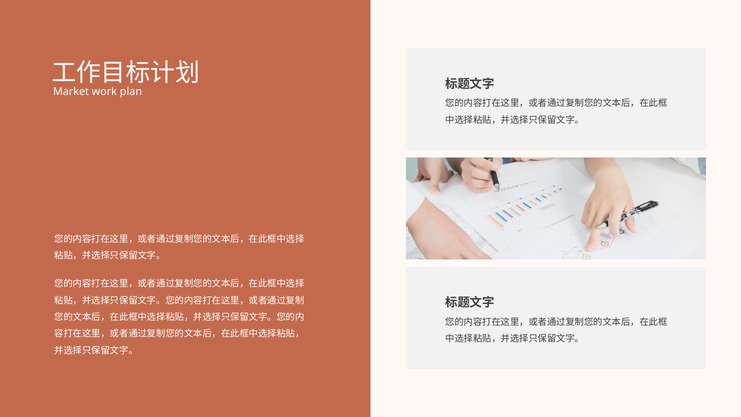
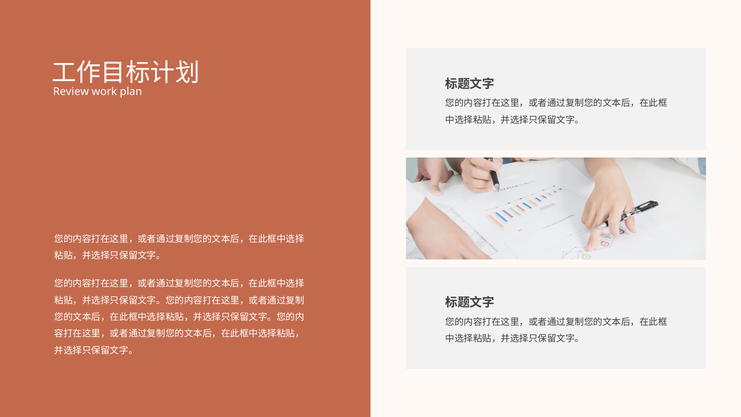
Market: Market -> Review
